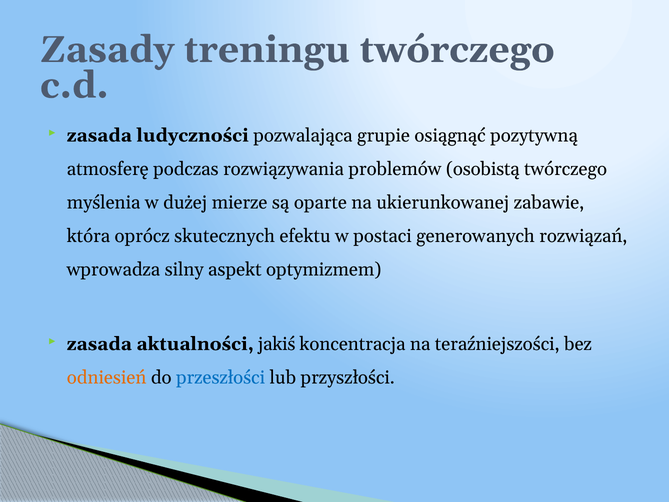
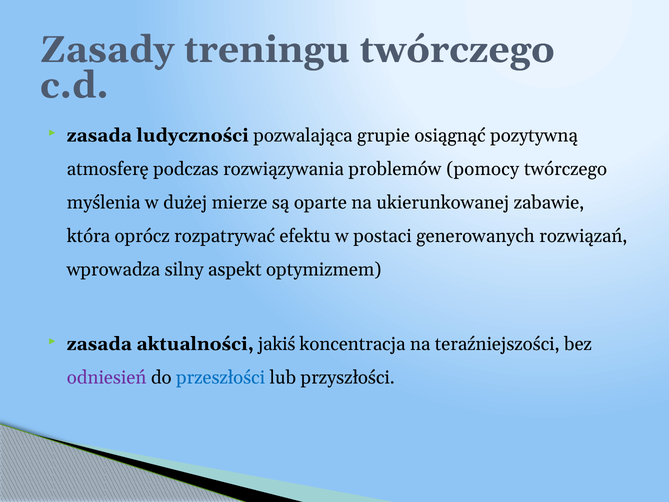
osobistą: osobistą -> pomocy
skutecznych: skutecznych -> rozpatrywać
odniesień colour: orange -> purple
